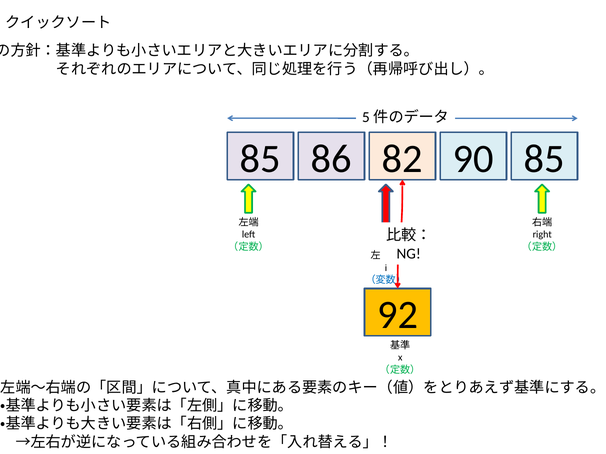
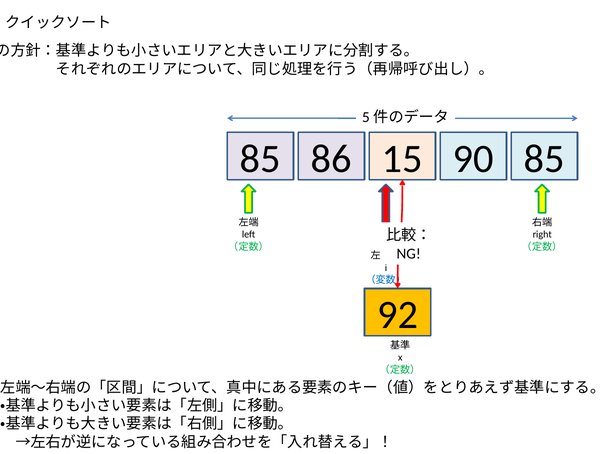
82: 82 -> 15
